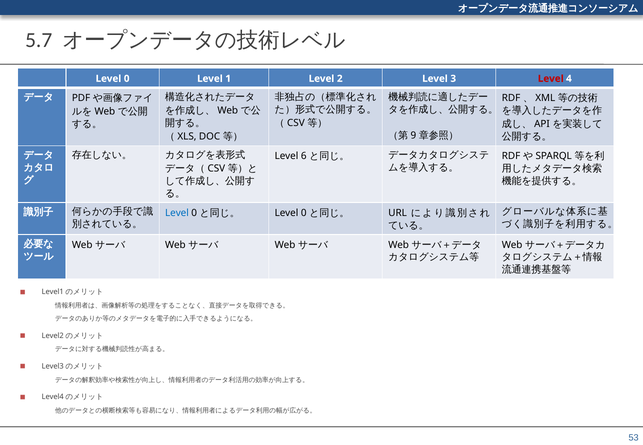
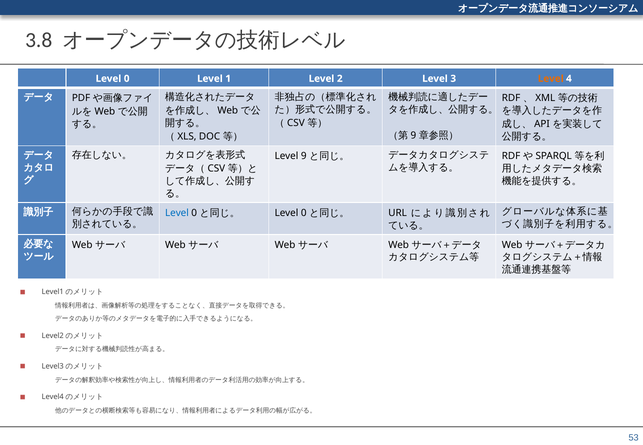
5.7: 5.7 -> 3.8
Level at (551, 79) colour: red -> orange
Level 6: 6 -> 9
